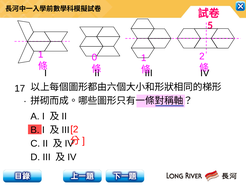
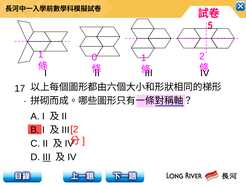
III at (47, 157) underline: none -> present
